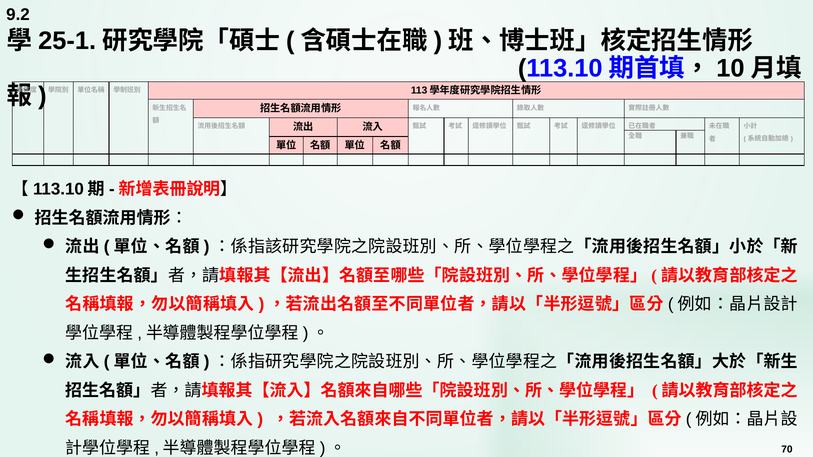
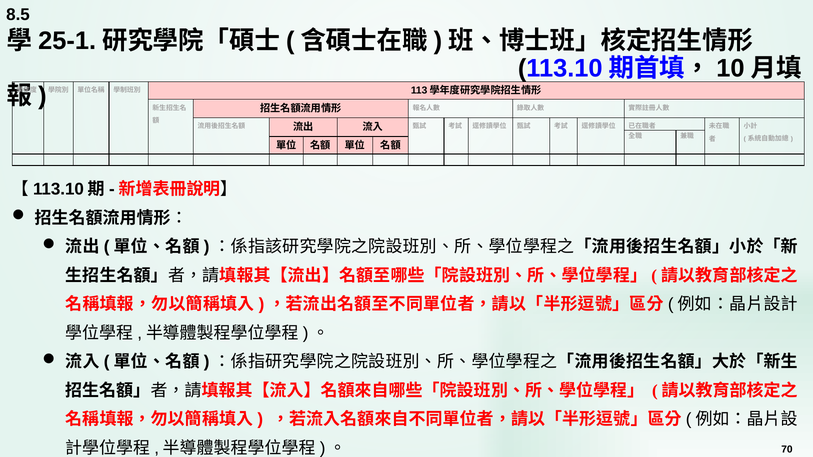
9.2: 9.2 -> 8.5
